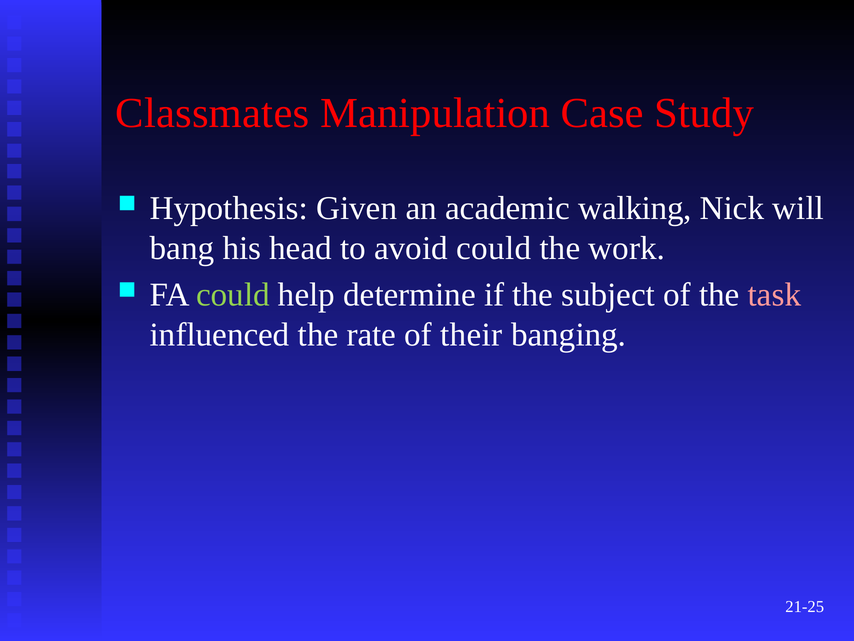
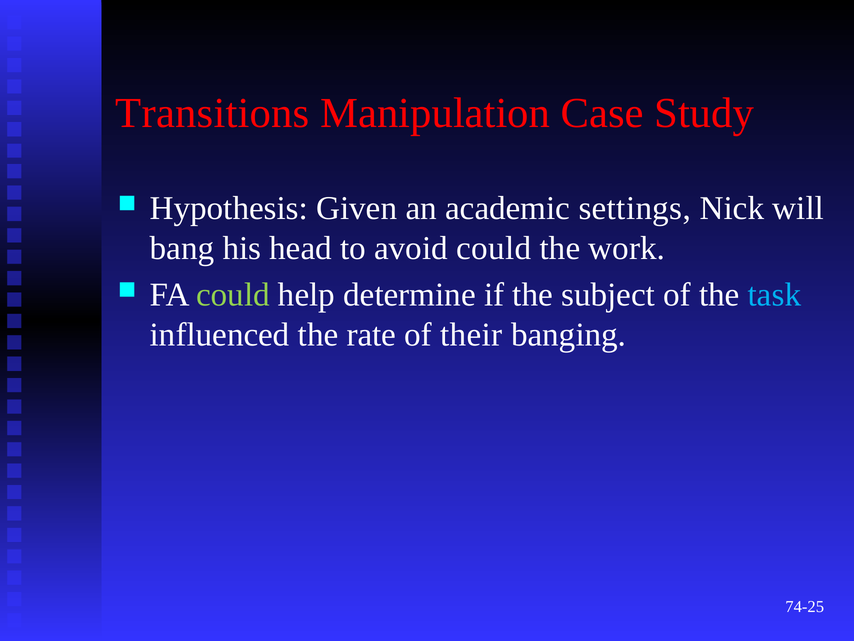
Classmates: Classmates -> Transitions
walking: walking -> settings
task colour: pink -> light blue
21-25: 21-25 -> 74-25
